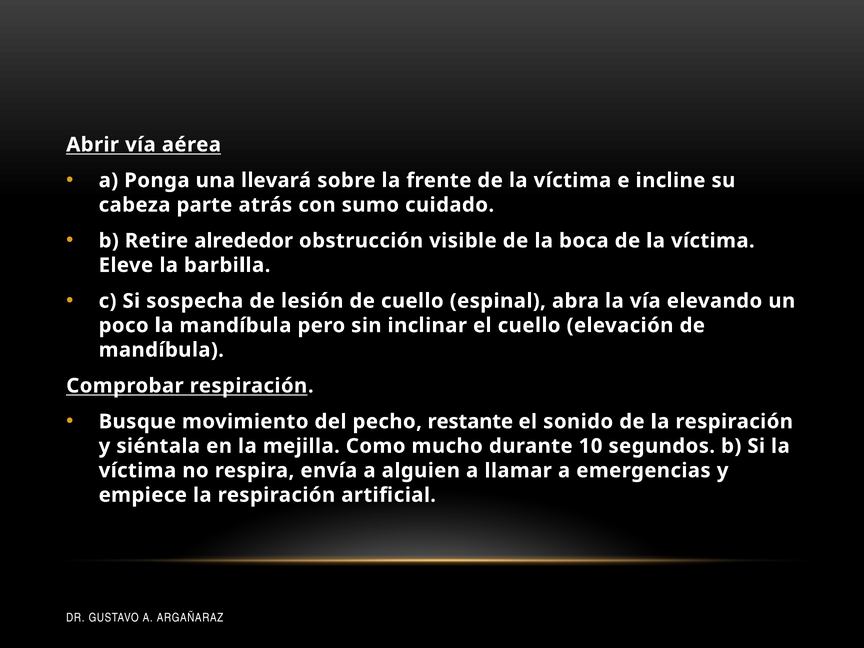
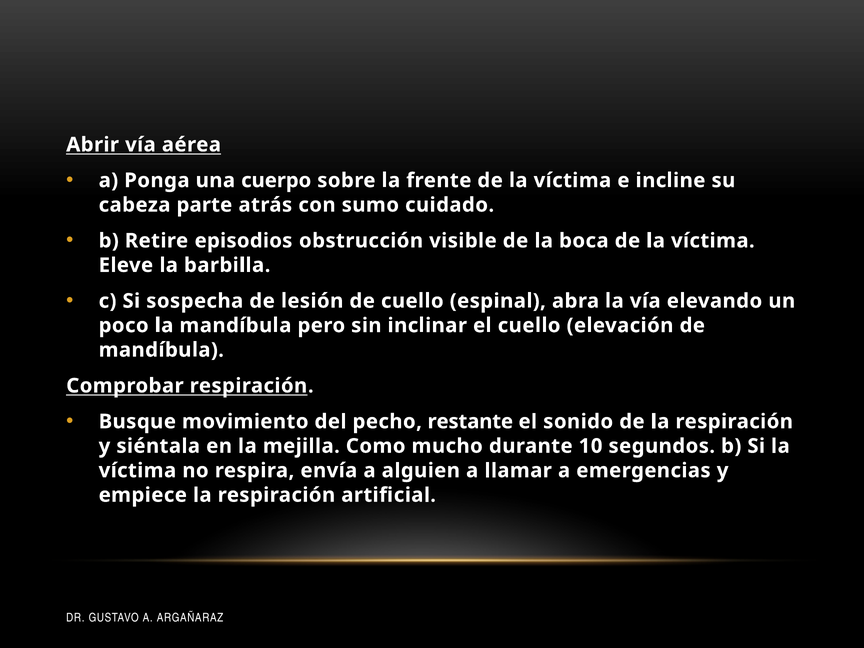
llevará: llevará -> cuerpo
alrededor: alrededor -> episodios
